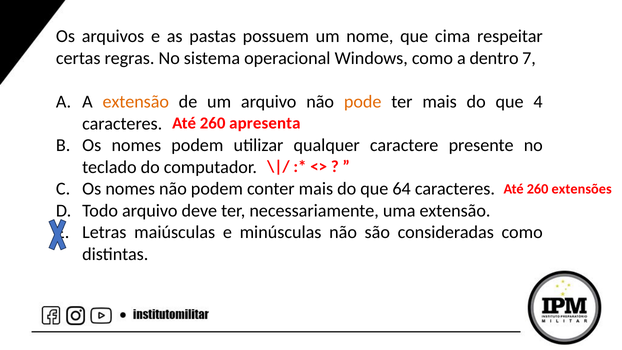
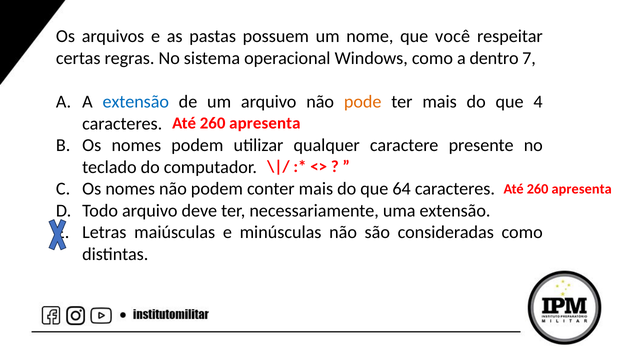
cima: cima -> você
extensão at (136, 102) colour: orange -> blue
extensões at (582, 189): extensões -> apresenta
